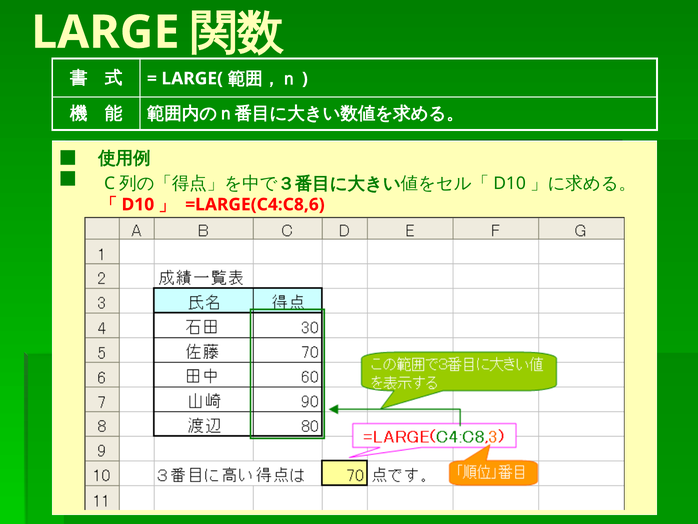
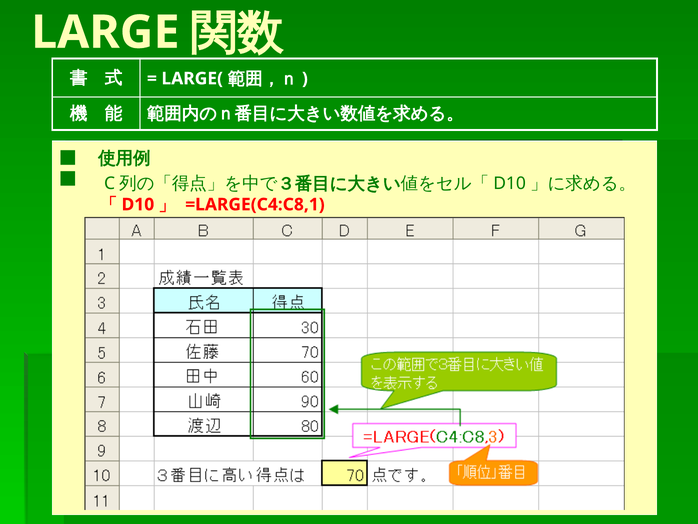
=LARGE(C4:C8,6: =LARGE(C4:C8,6 -> =LARGE(C4:C8,1
